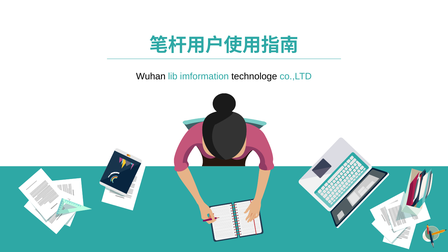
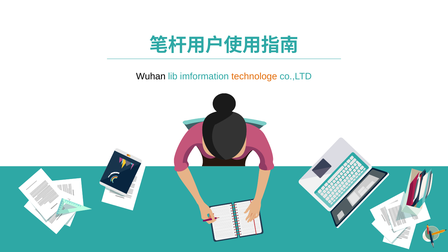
technologe colour: black -> orange
